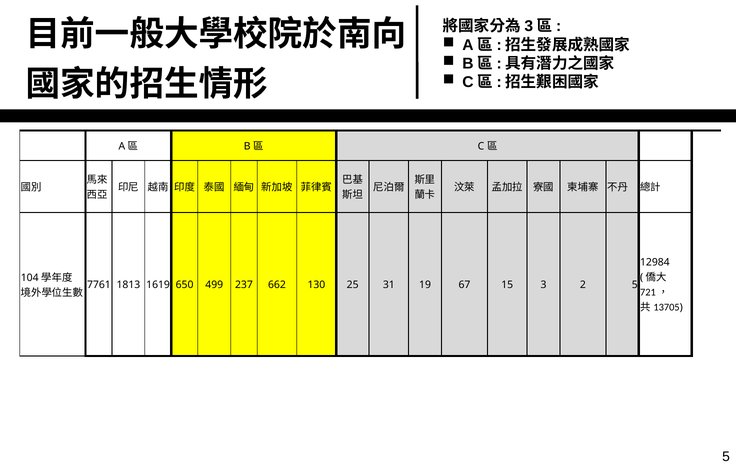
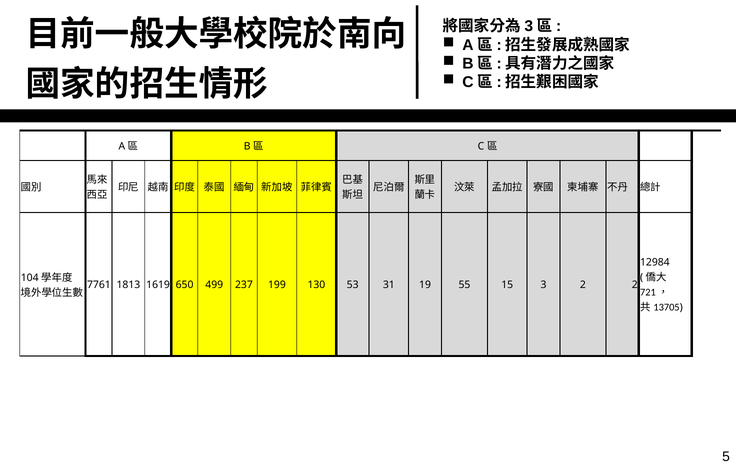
662: 662 -> 199
25: 25 -> 53
67: 67 -> 55
2 5: 5 -> 2
